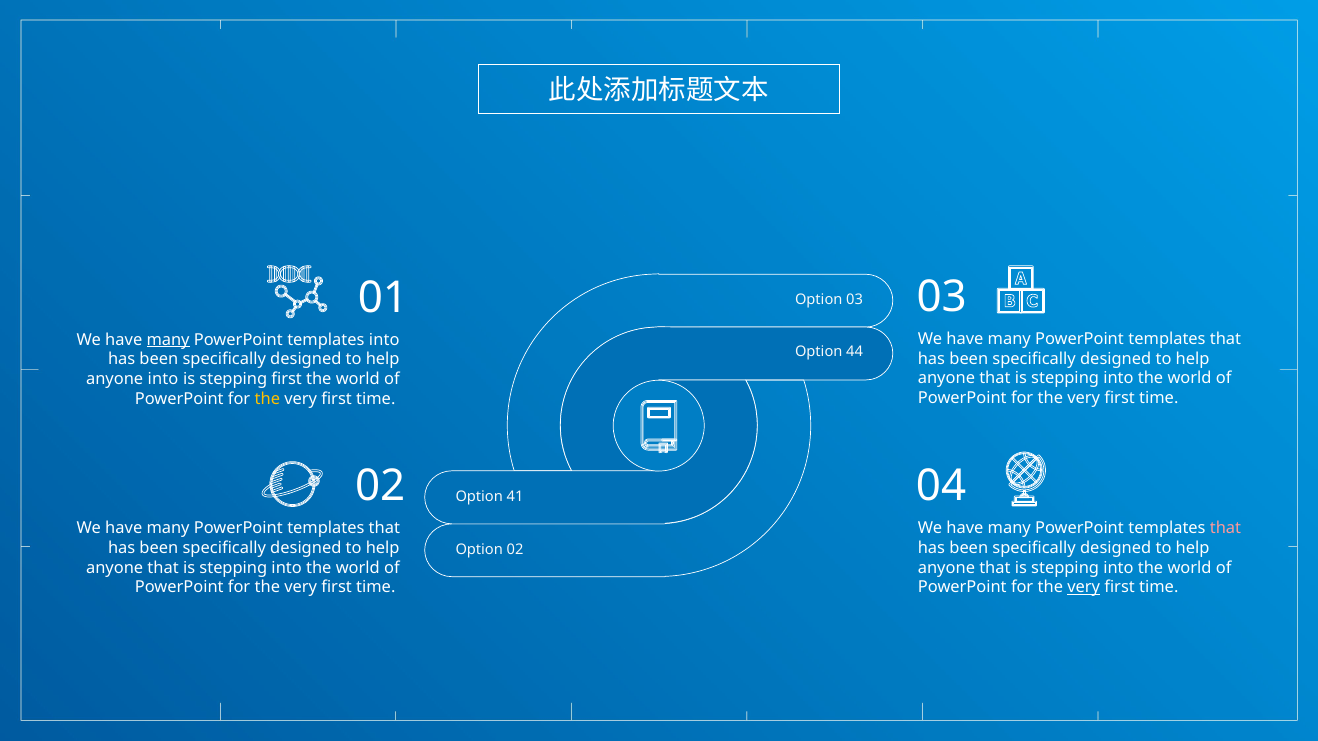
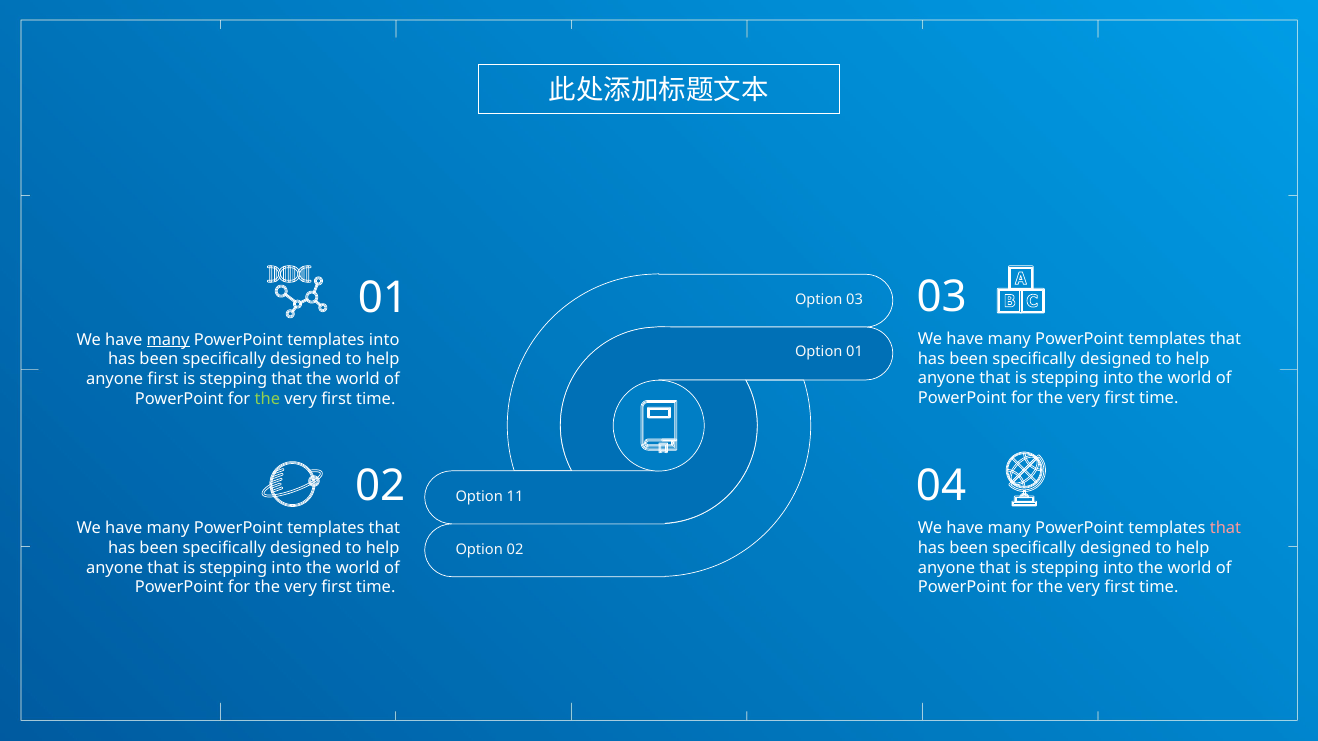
Option 44: 44 -> 01
anyone into: into -> first
stepping first: first -> that
the at (267, 399) colour: yellow -> light green
41: 41 -> 11
very at (1084, 588) underline: present -> none
